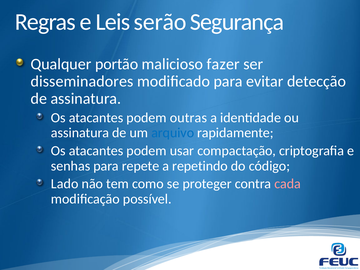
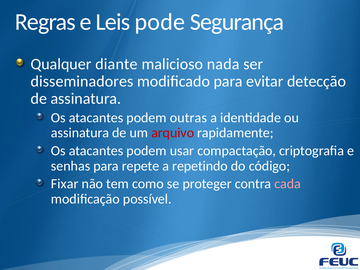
serão: serão -> pode
portão: portão -> diante
fazer: fazer -> nada
arquivo colour: blue -> red
Lado: Lado -> Fixar
